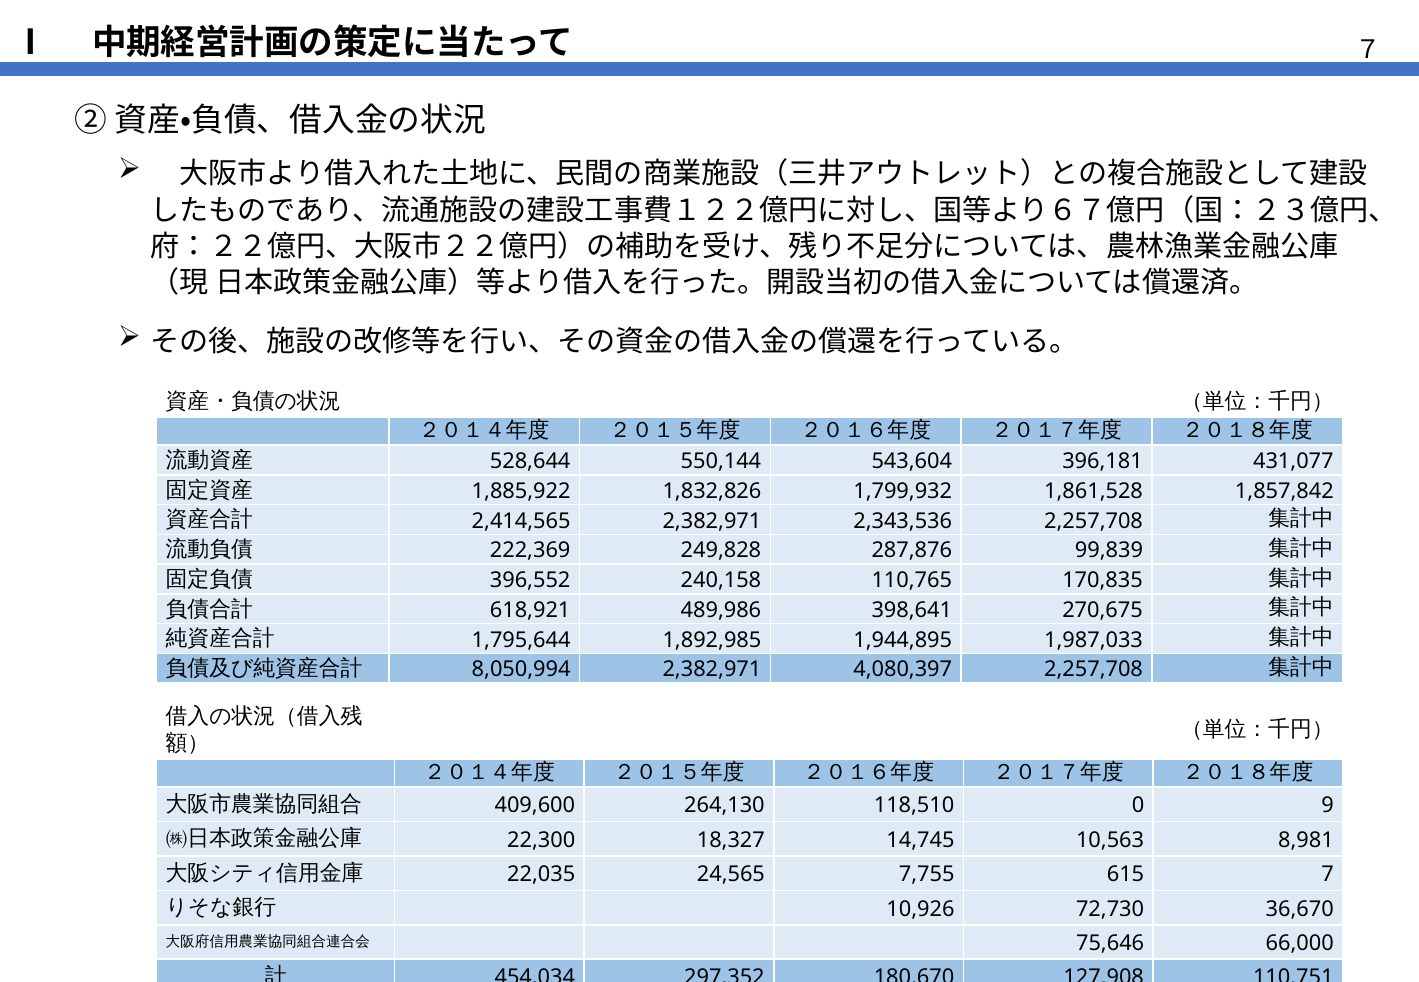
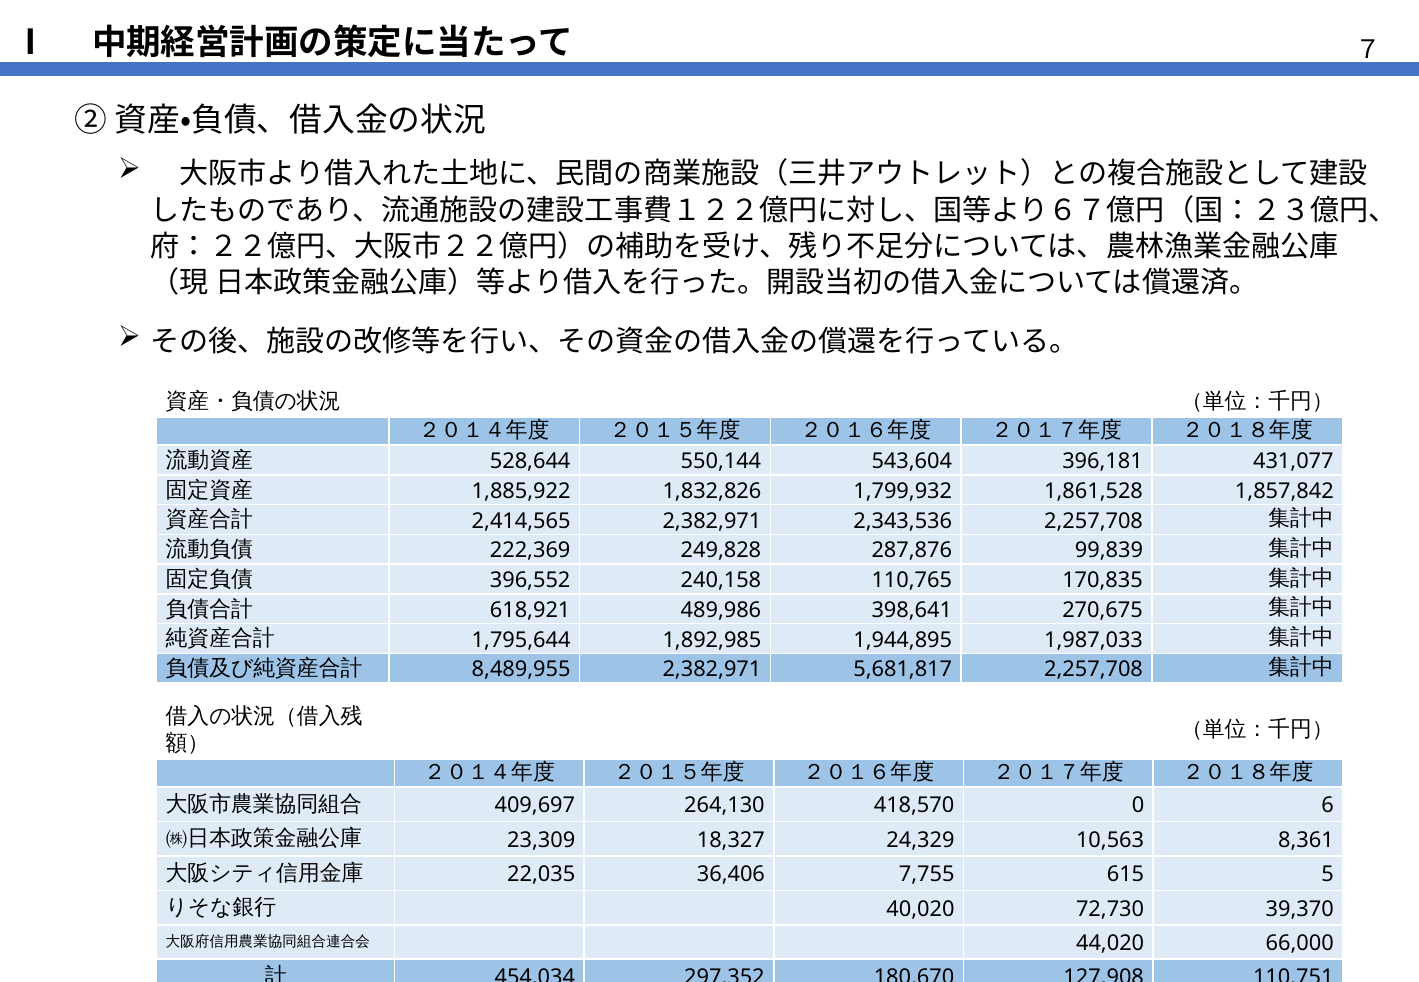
8,050,994: 8,050,994 -> 8,489,955
4,080,397: 4,080,397 -> 5,681,817
409,600: 409,600 -> 409,697
118,510: 118,510 -> 418,570
9: 9 -> 6
22,300: 22,300 -> 23,309
14,745: 14,745 -> 24,329
8,981: 8,981 -> 8,361
24,565: 24,565 -> 36,406
7: 7 -> 5
10,926: 10,926 -> 40,020
36,670: 36,670 -> 39,370
75,646: 75,646 -> 44,020
